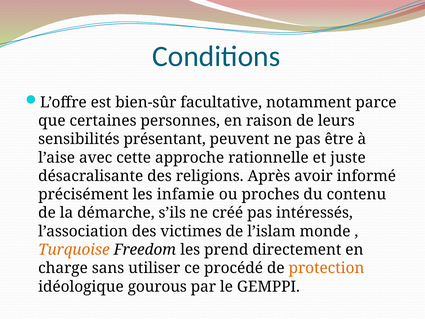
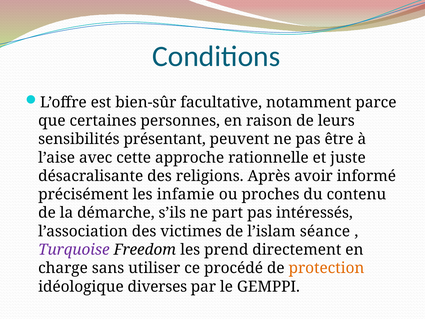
créé: créé -> part
monde: monde -> séance
Turquoise colour: orange -> purple
gourous: gourous -> diverses
